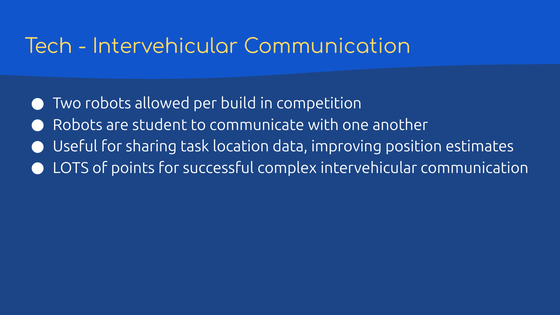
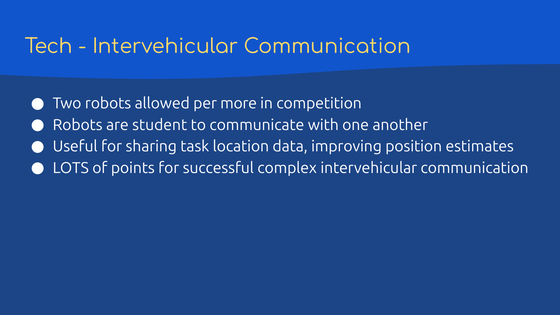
build: build -> more
